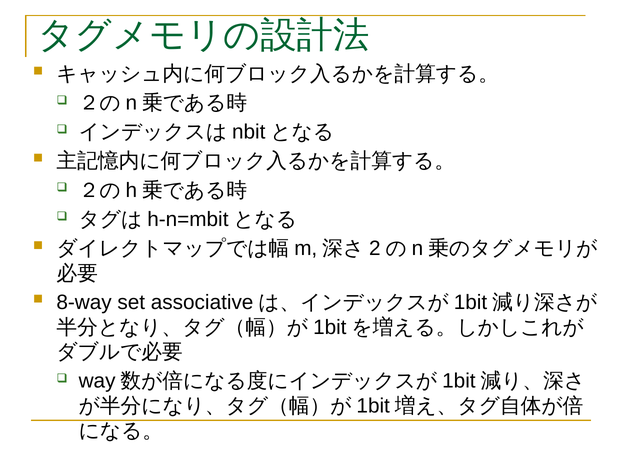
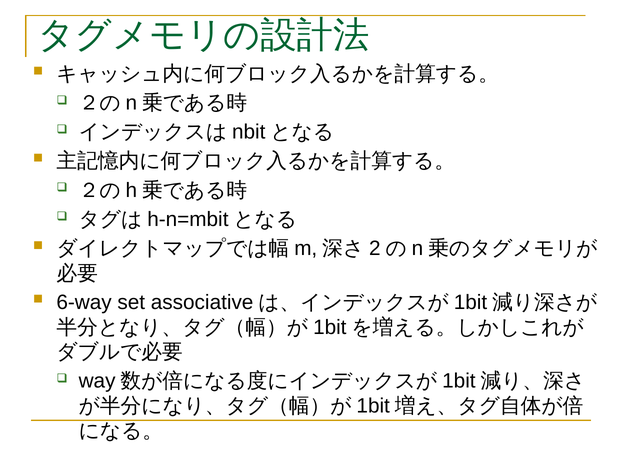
8-way: 8-way -> 6-way
